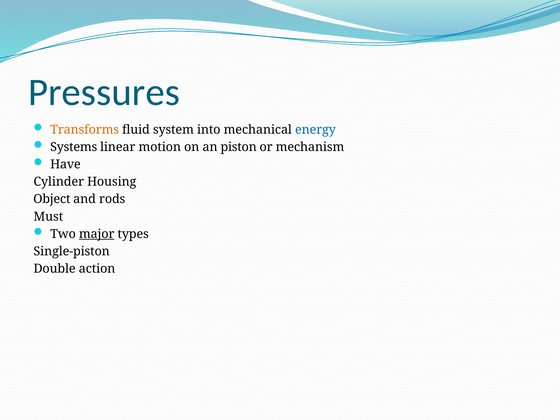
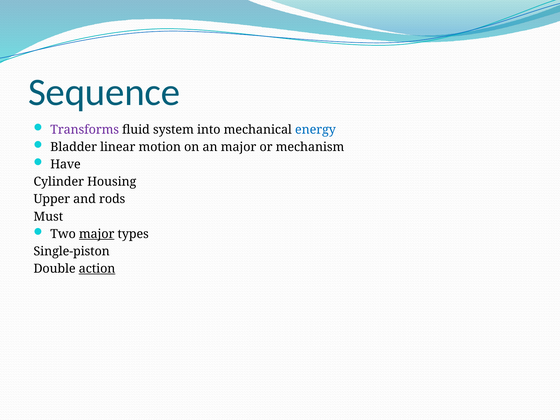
Pressures: Pressures -> Sequence
Transforms colour: orange -> purple
Systems: Systems -> Bladder
an piston: piston -> major
Object: Object -> Upper
action underline: none -> present
